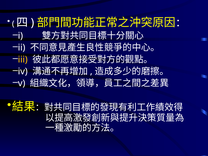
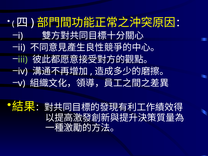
iii colour: yellow -> light green
